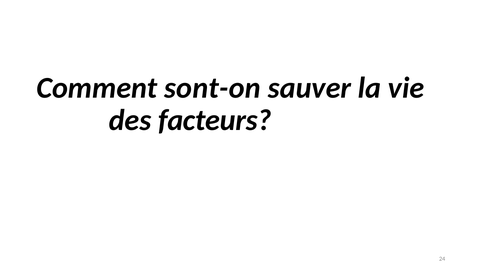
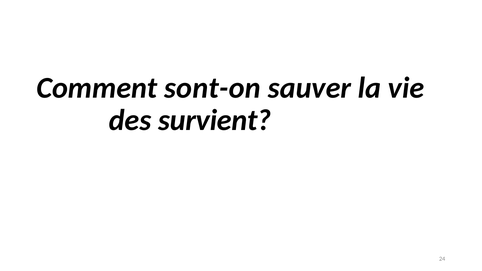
facteurs: facteurs -> survient
